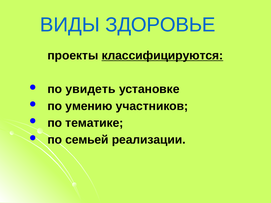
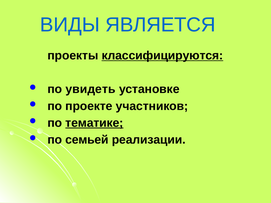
ЗДОРОВЬЕ: ЗДОРОВЬЕ -> ЯВЛЯЕТСЯ
умению: умению -> проекте
тематике underline: none -> present
